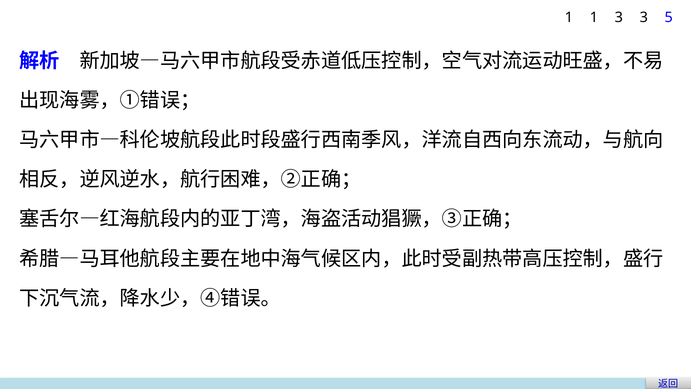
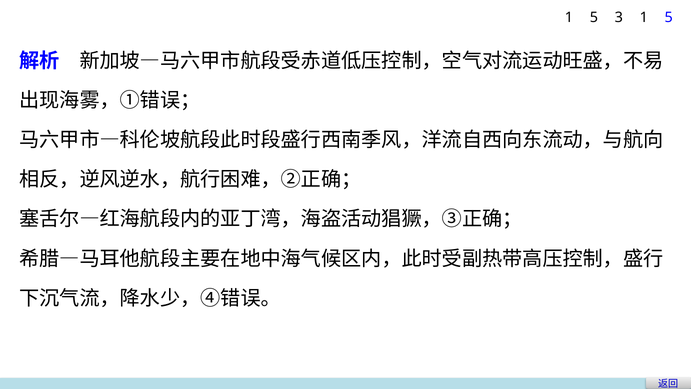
1 at (594, 17): 1 -> 5
3 3: 3 -> 1
